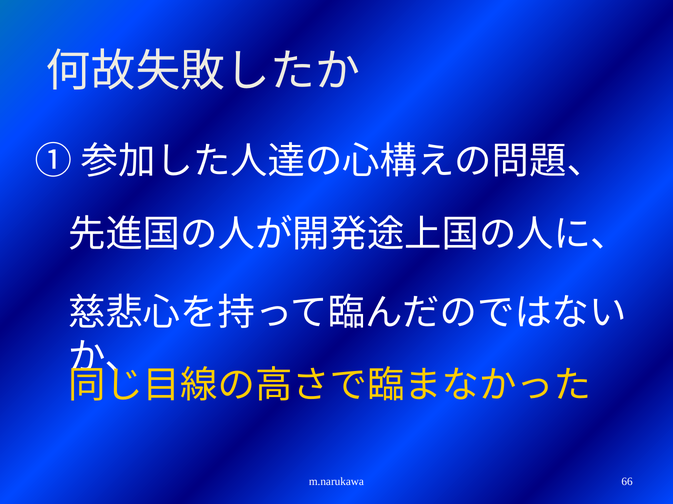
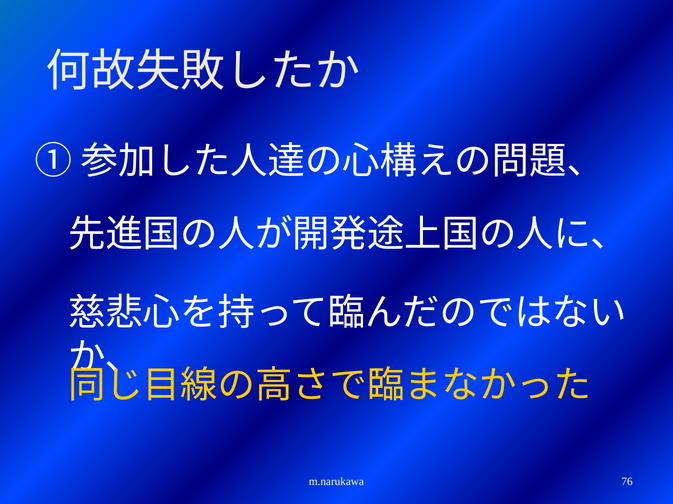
66: 66 -> 76
